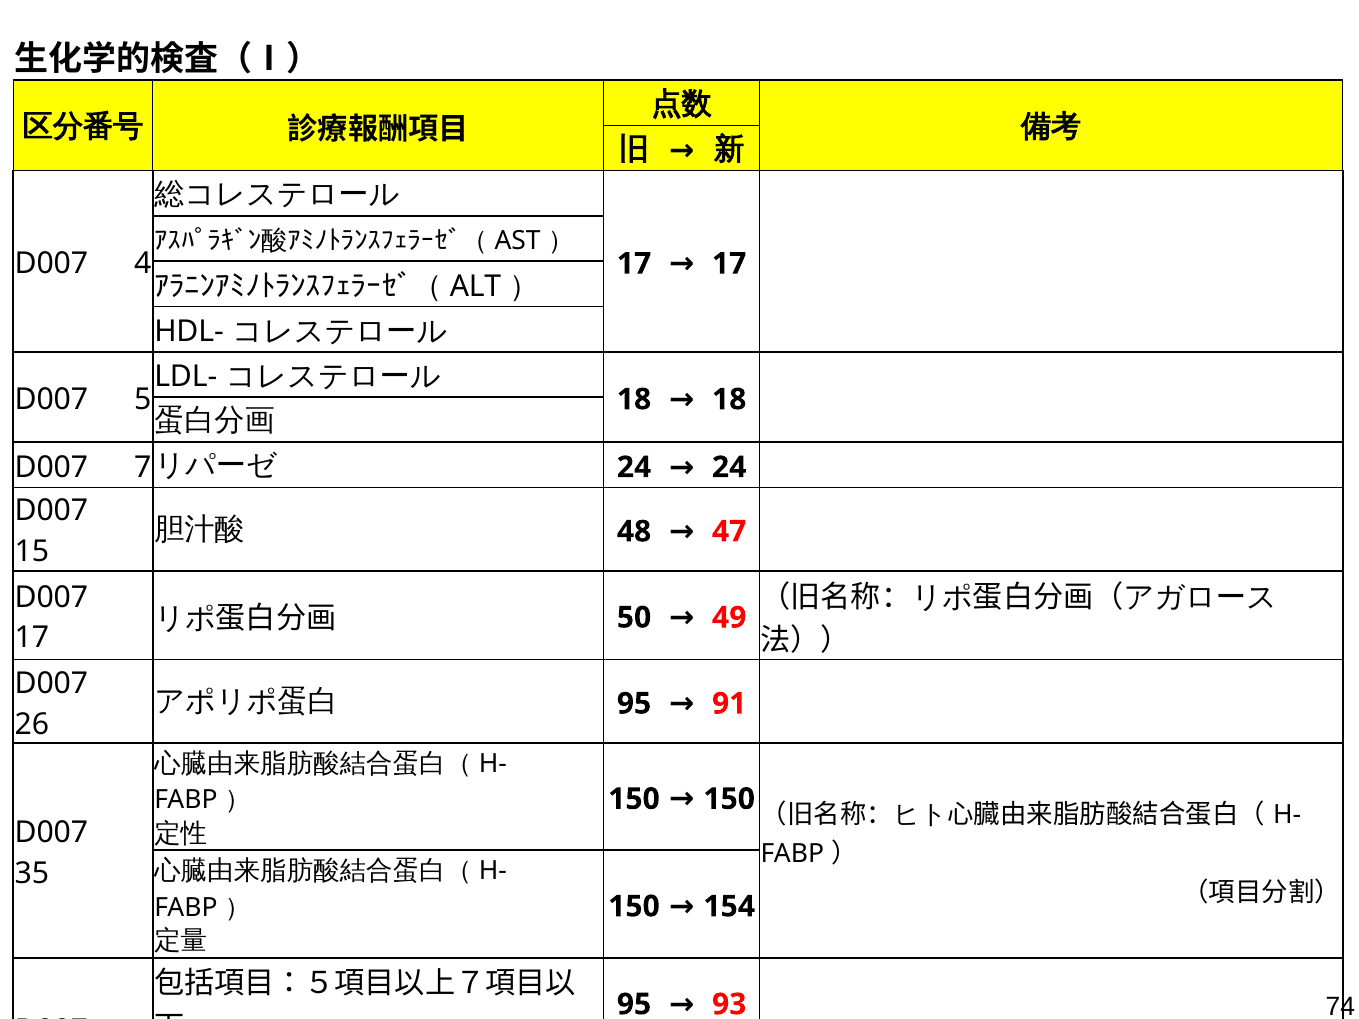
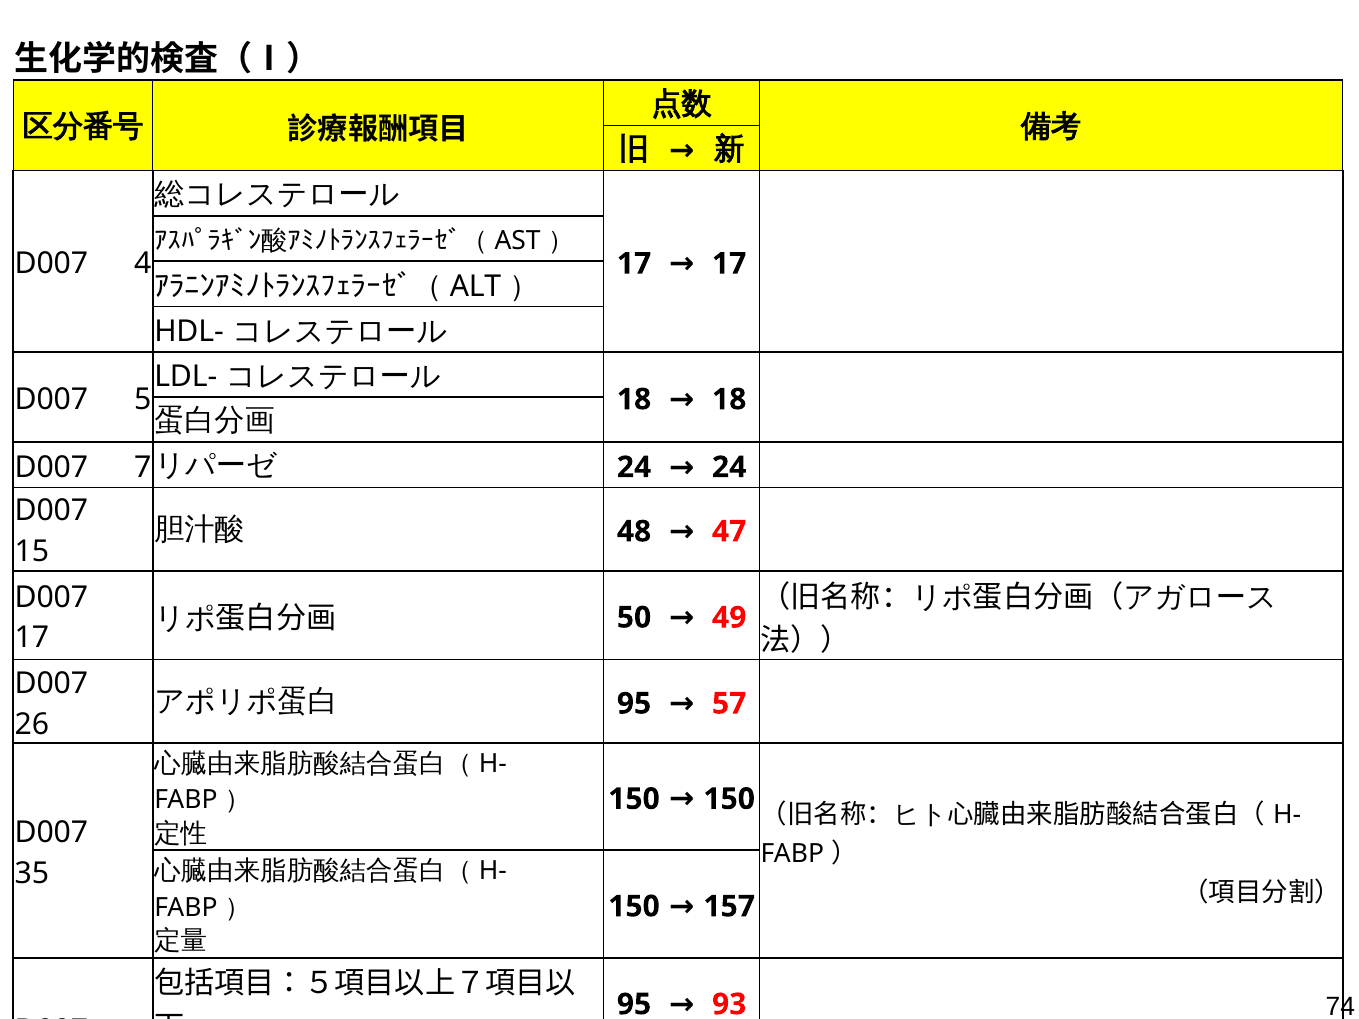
91: 91 -> 57
154: 154 -> 157
